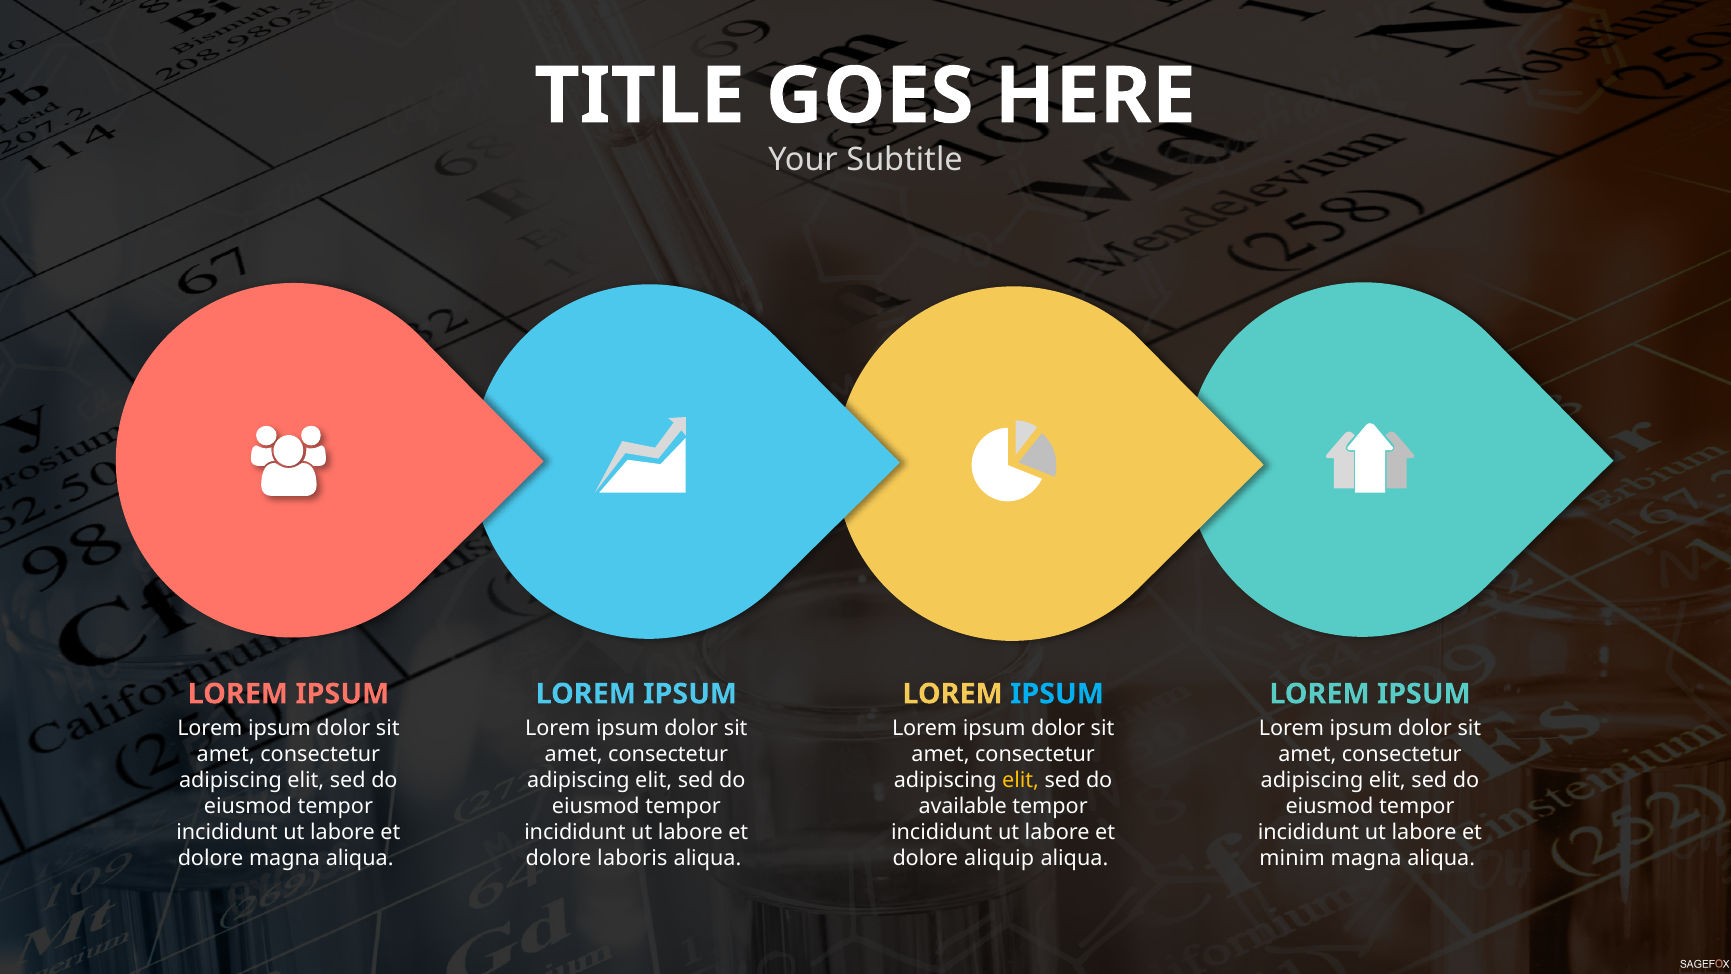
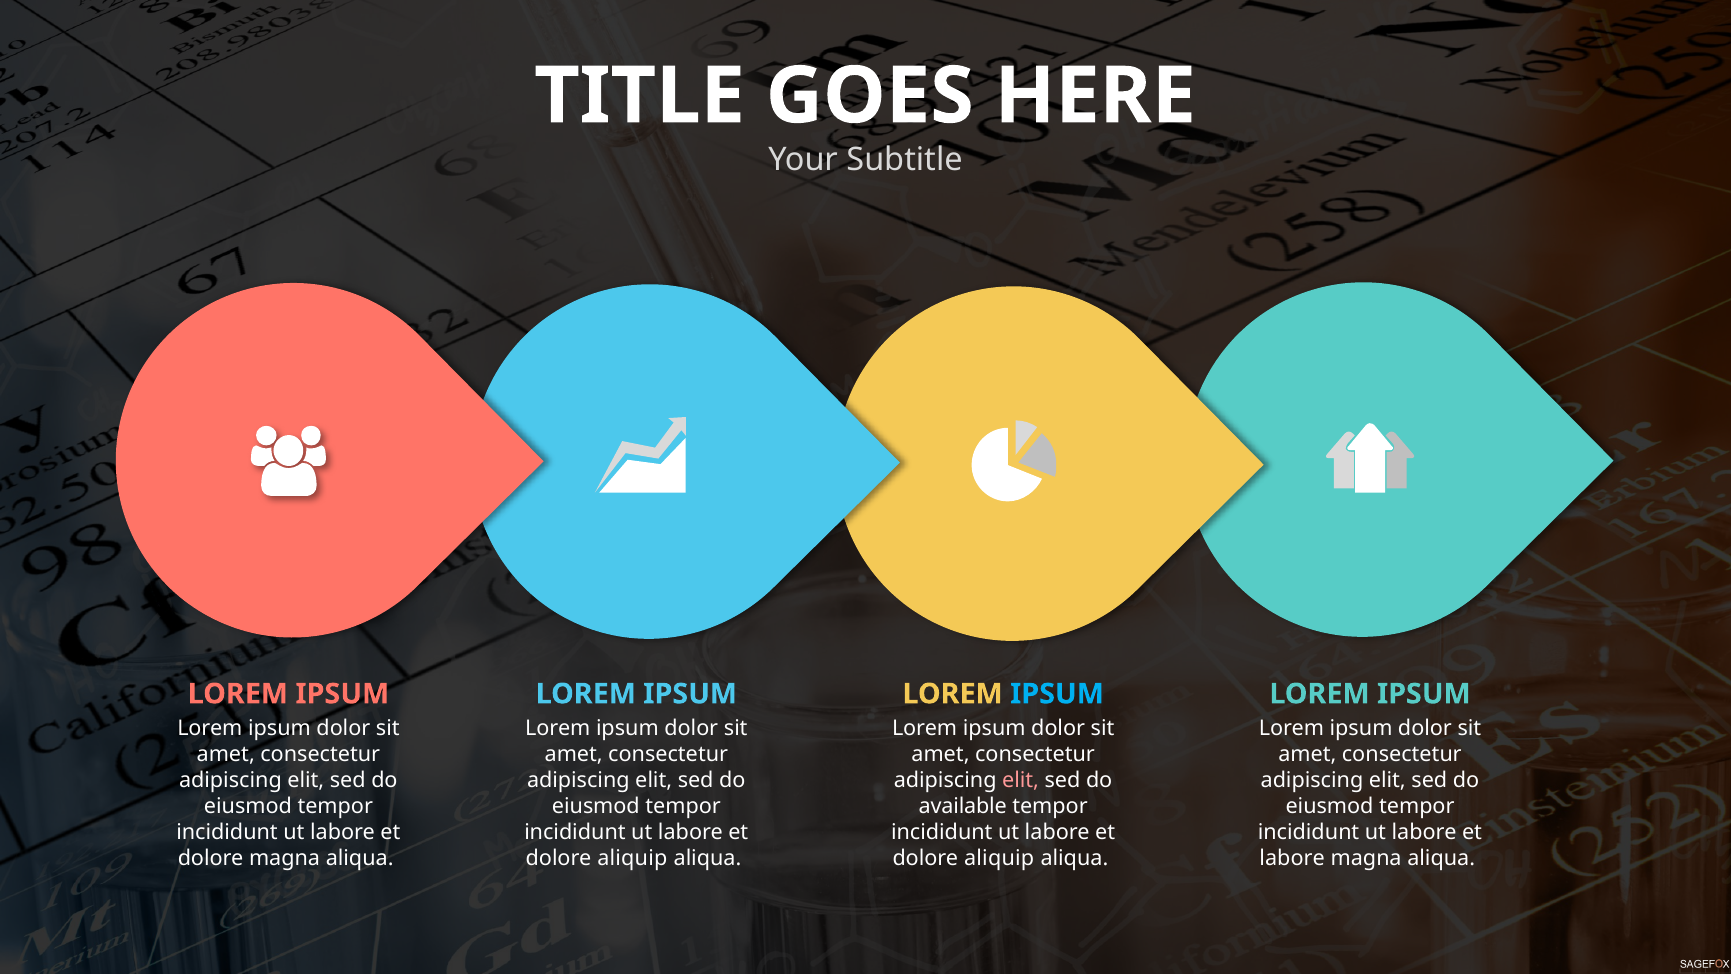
elit at (1021, 780) colour: yellow -> pink
laboris at (632, 858): laboris -> aliquip
minim at (1292, 858): minim -> labore
